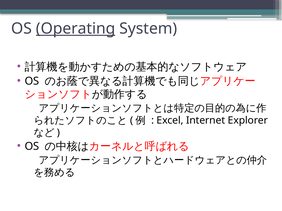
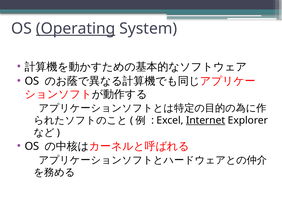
Internet underline: none -> present
